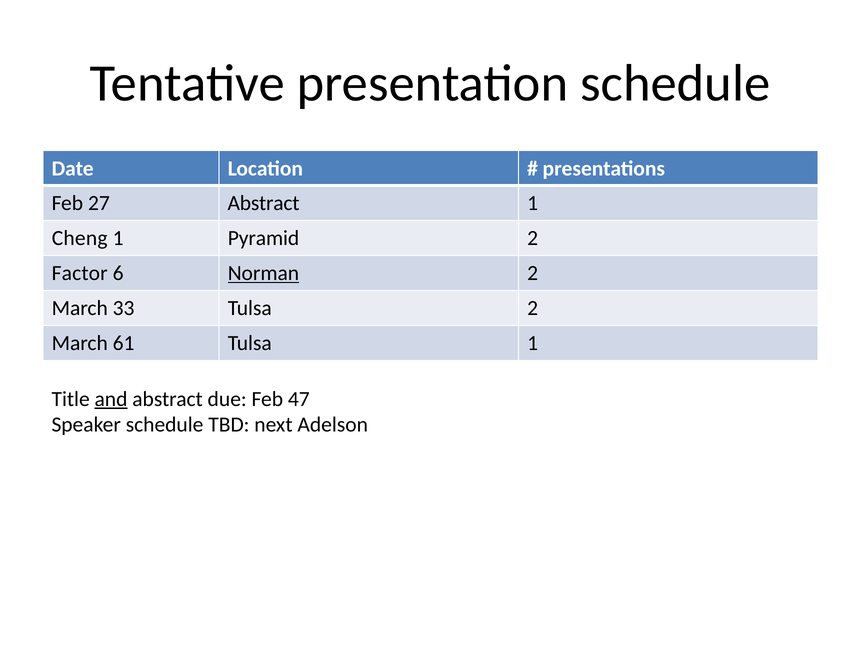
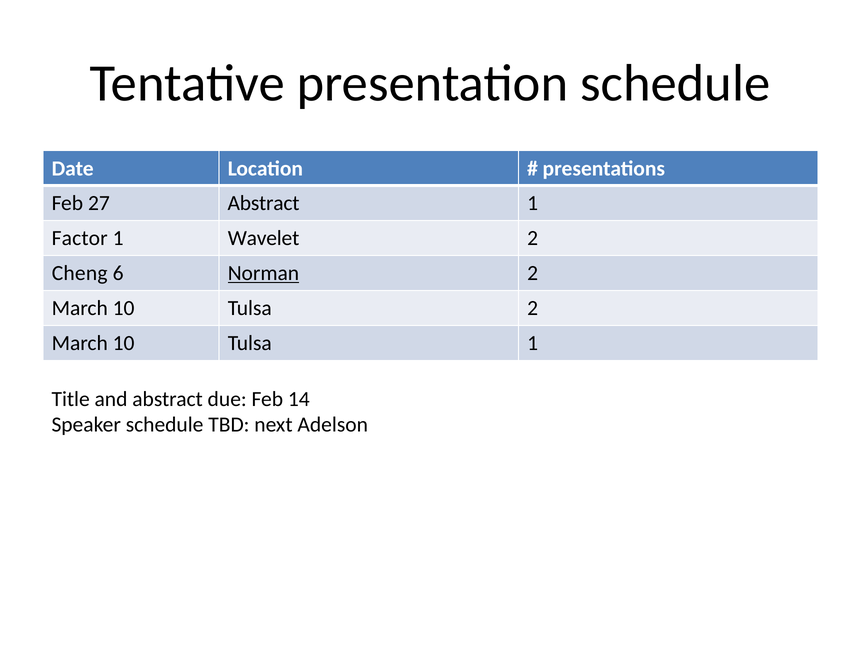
Cheng: Cheng -> Factor
Pyramid: Pyramid -> Wavelet
Factor: Factor -> Cheng
33 at (124, 308): 33 -> 10
61 at (124, 343): 61 -> 10
and underline: present -> none
47: 47 -> 14
